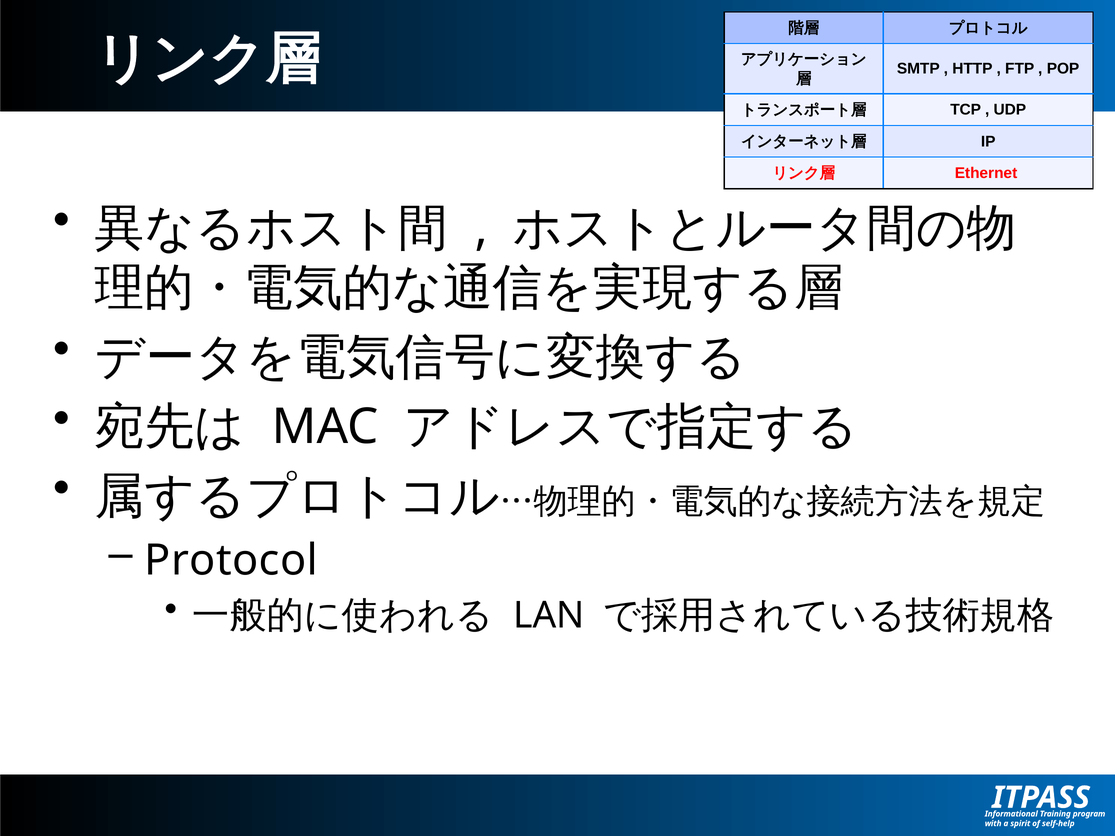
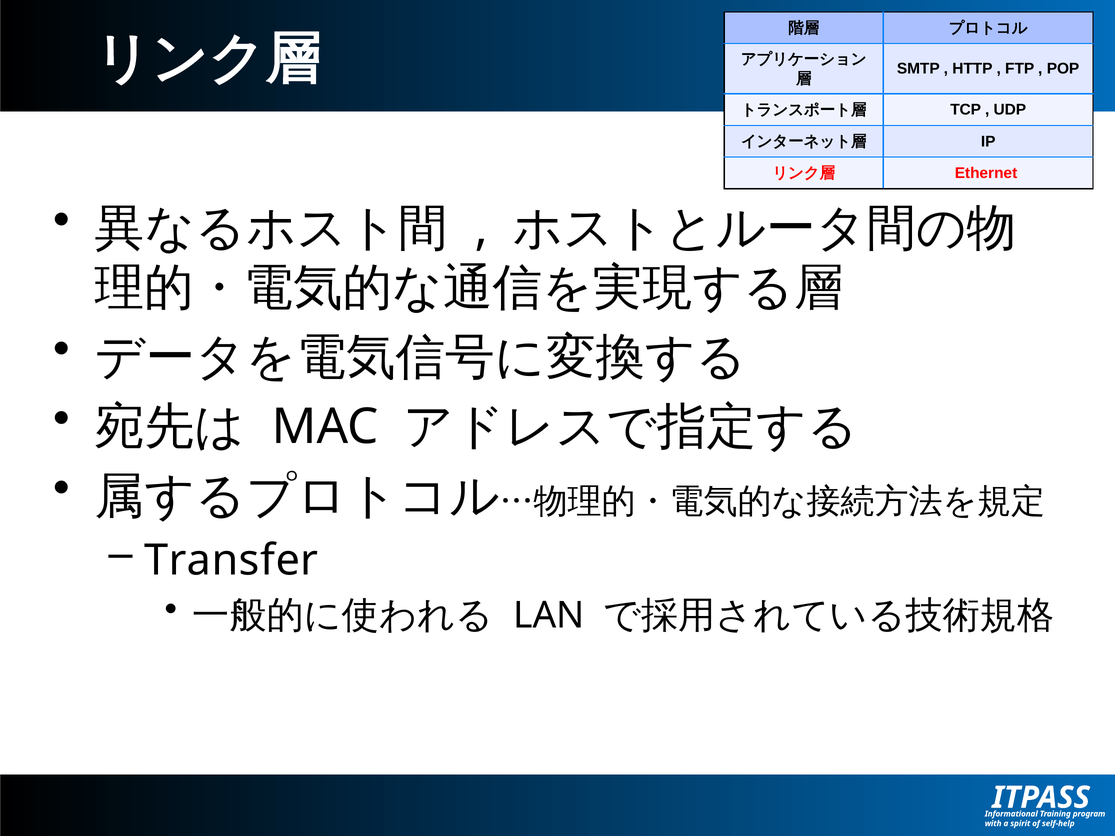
Protocol: Protocol -> Transfer
